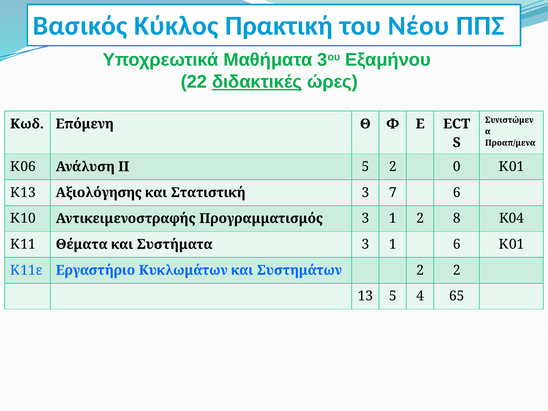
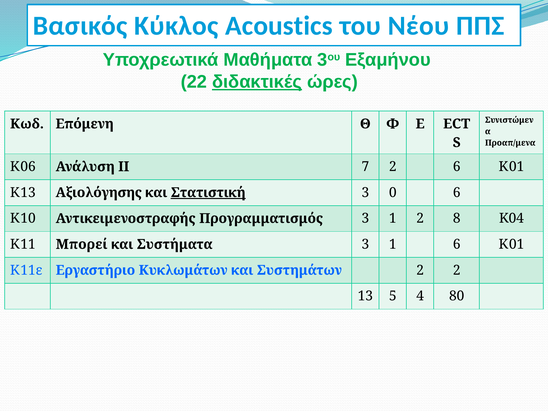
Πρακτική: Πρακτική -> Acoustics
ΙΙ 5: 5 -> 7
2 0: 0 -> 6
Στατιστική underline: none -> present
7: 7 -> 0
Θέματα: Θέματα -> Μπορεί
65: 65 -> 80
